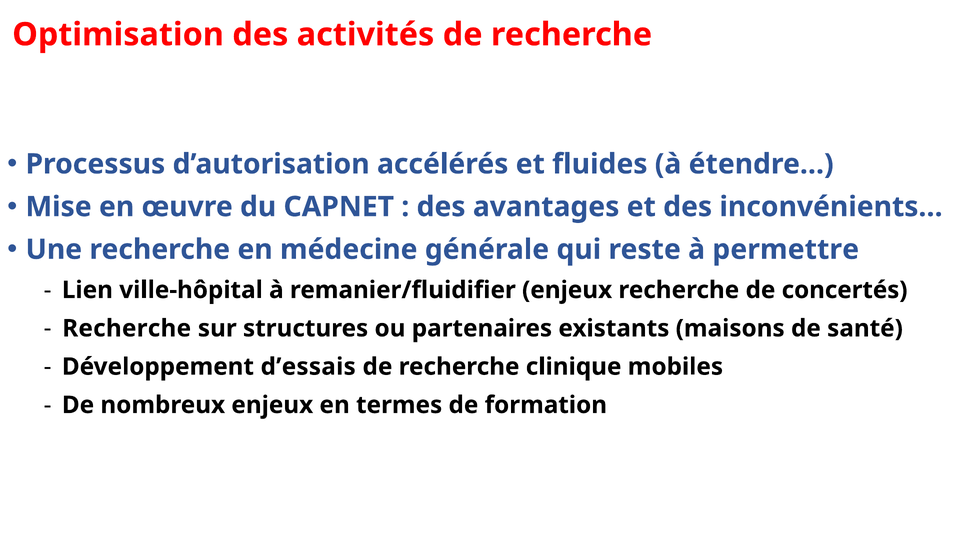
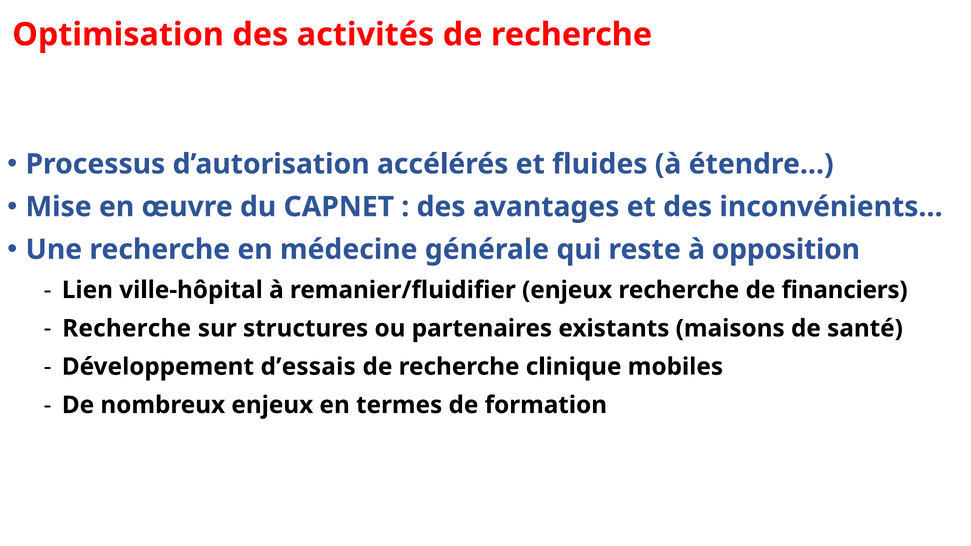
permettre: permettre -> opposition
concertés: concertés -> financiers
